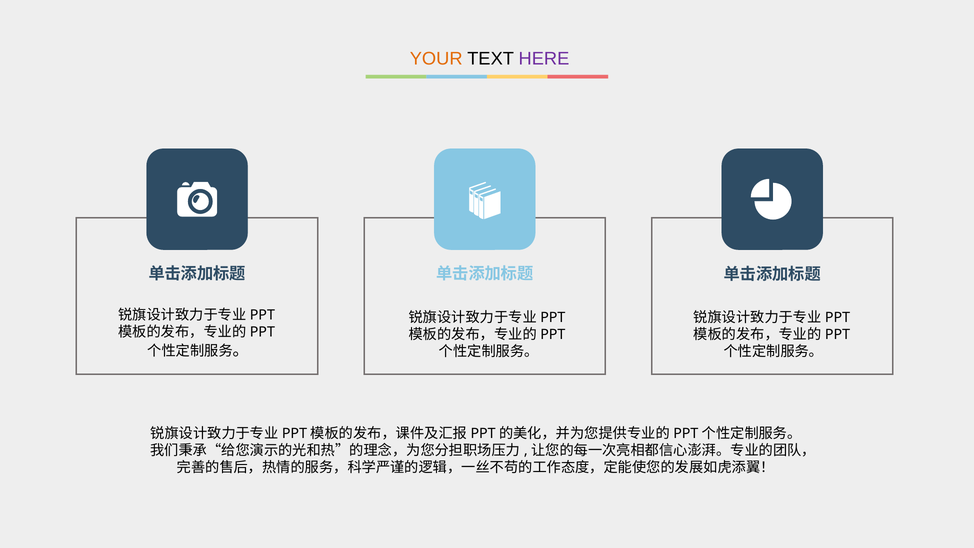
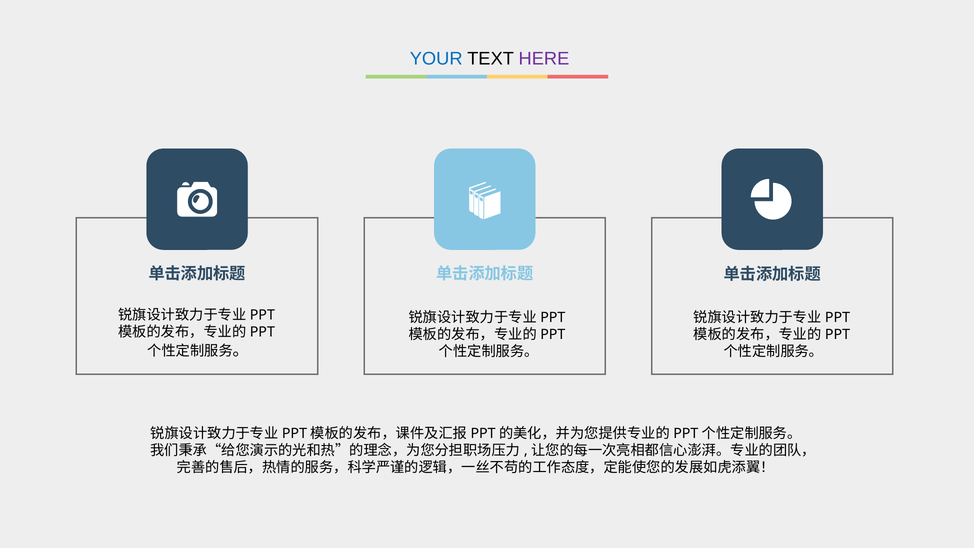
YOUR colour: orange -> blue
